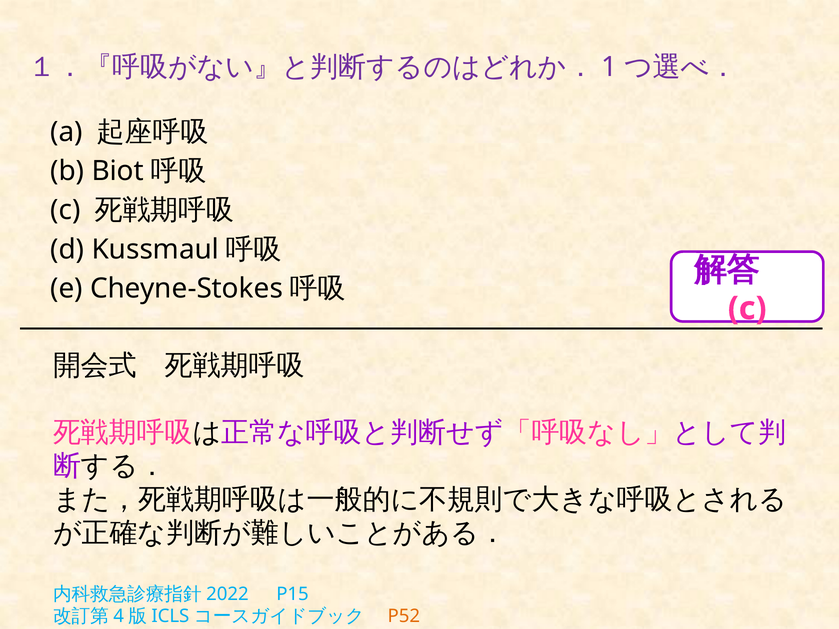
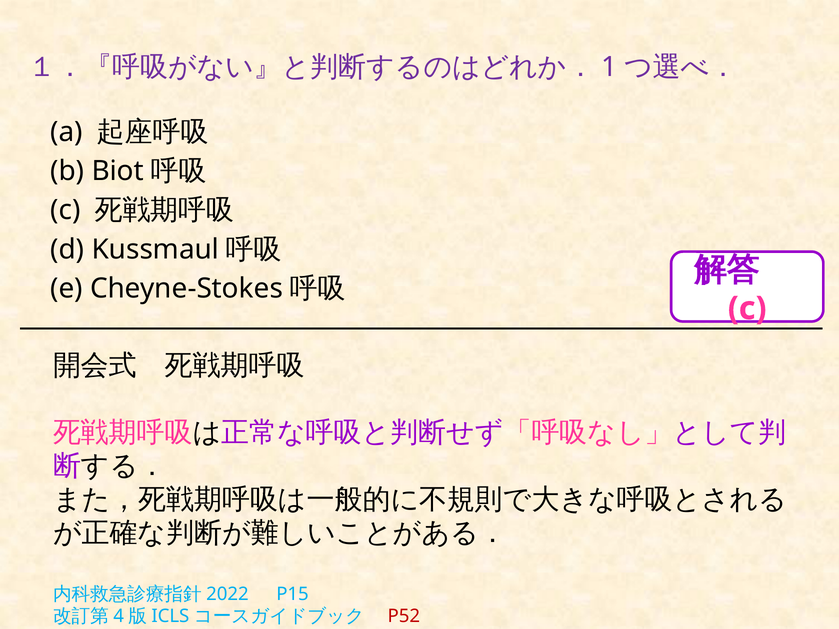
P52 colour: orange -> red
